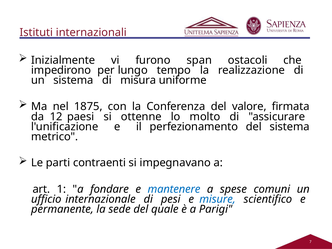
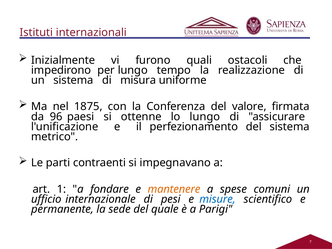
span: span -> quali
12: 12 -> 96
lo molto: molto -> lungo
mantenere colour: blue -> orange
